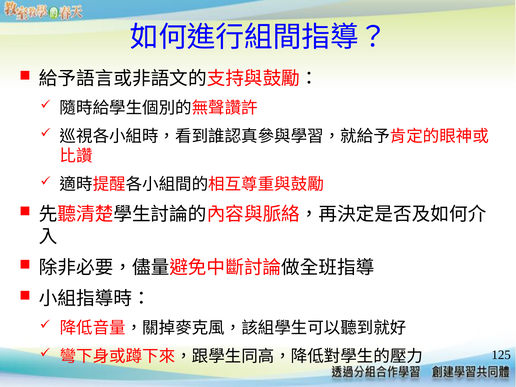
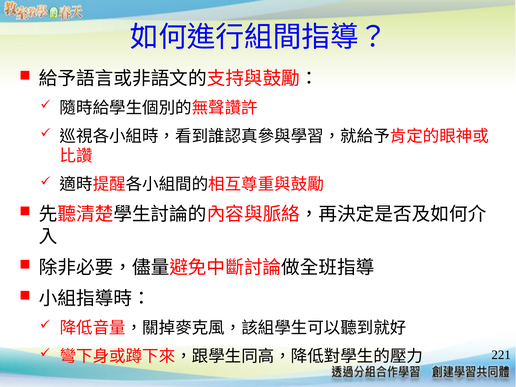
125: 125 -> 221
